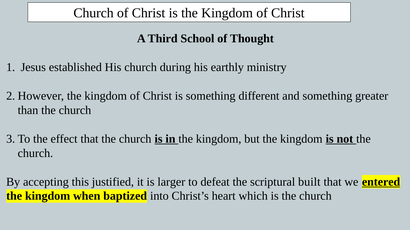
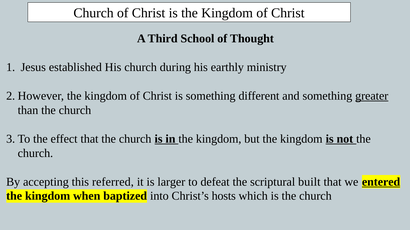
greater underline: none -> present
justified: justified -> referred
heart: heart -> hosts
